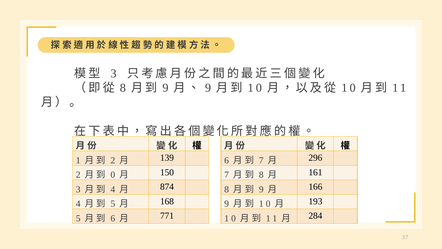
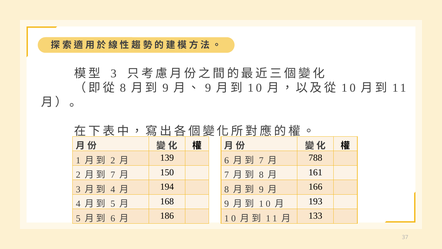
296: 296 -> 788
0 at (113, 175): 0 -> 7
874: 874 -> 194
771: 771 -> 186
284: 284 -> 133
